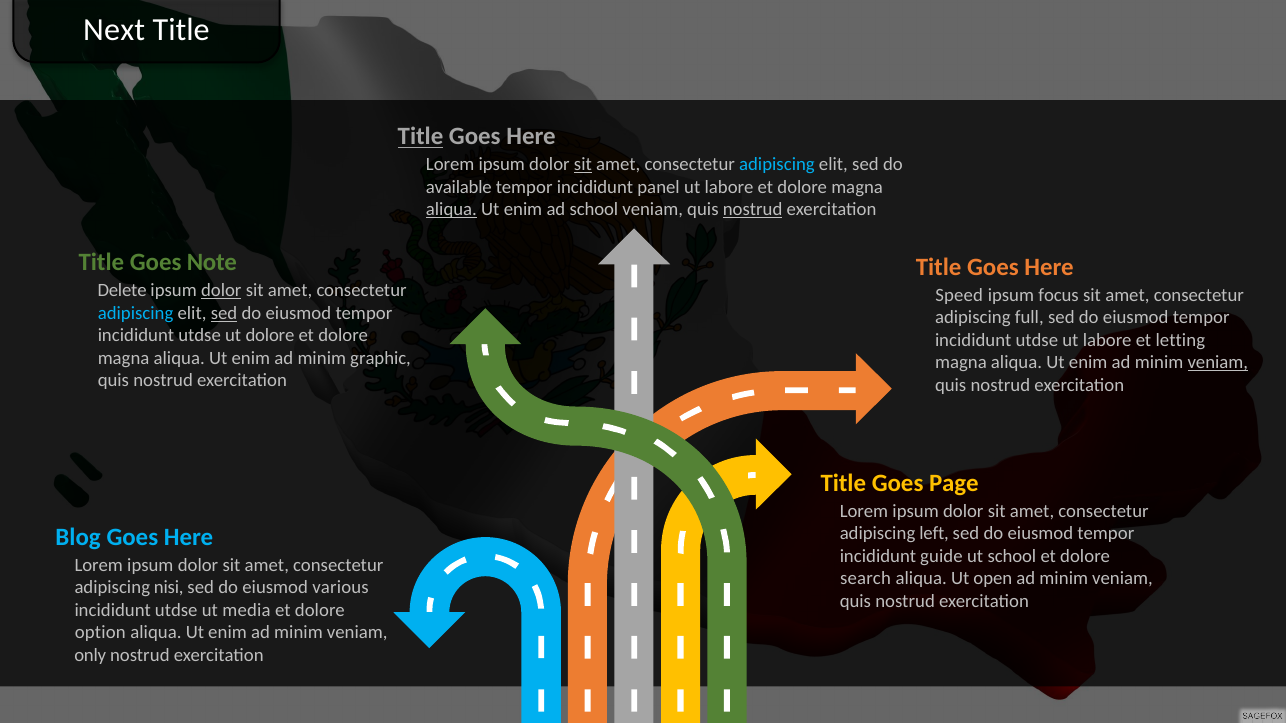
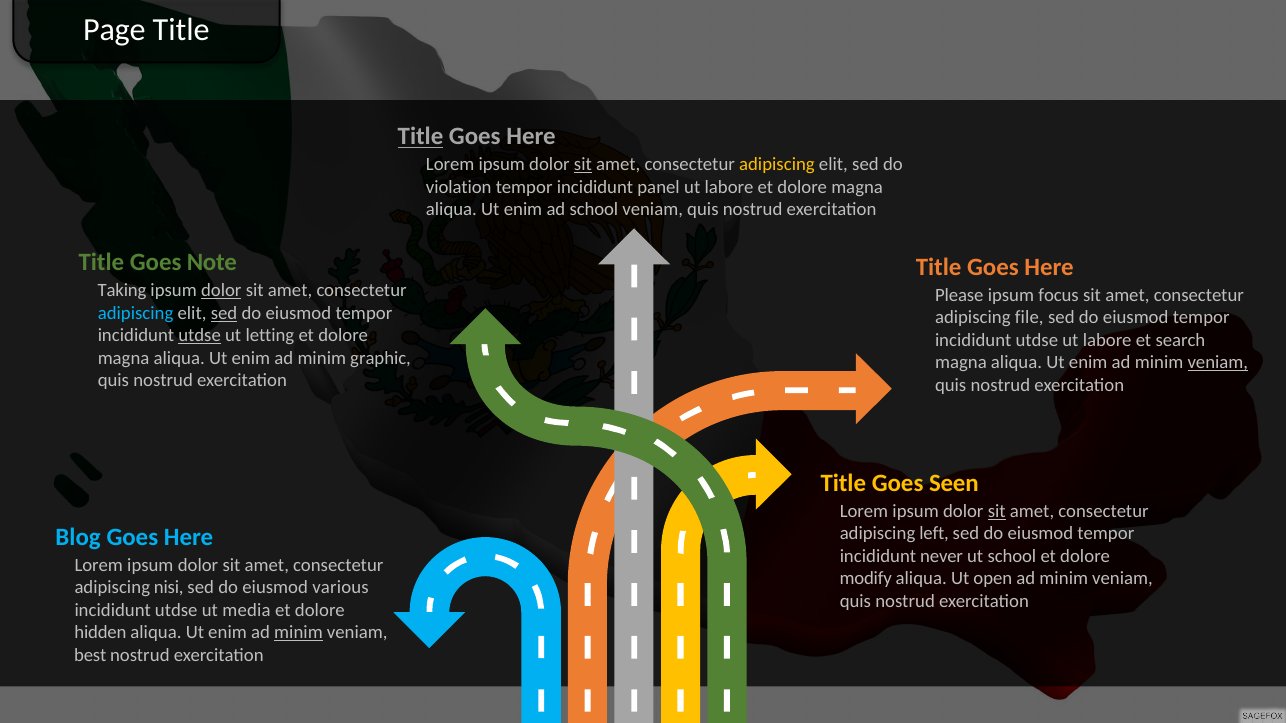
Next: Next -> Page
adipiscing at (777, 164) colour: light blue -> yellow
available: available -> violation
aliqua at (451, 210) underline: present -> none
nostrud at (753, 210) underline: present -> none
Delete: Delete -> Taking
Speed: Speed -> Please
full: full -> file
utdse at (200, 336) underline: none -> present
ut dolore: dolore -> letting
letting: letting -> search
Page: Page -> Seen
sit at (997, 511) underline: none -> present
guide: guide -> never
search: search -> modify
option: option -> hidden
minim at (298, 633) underline: none -> present
only: only -> best
